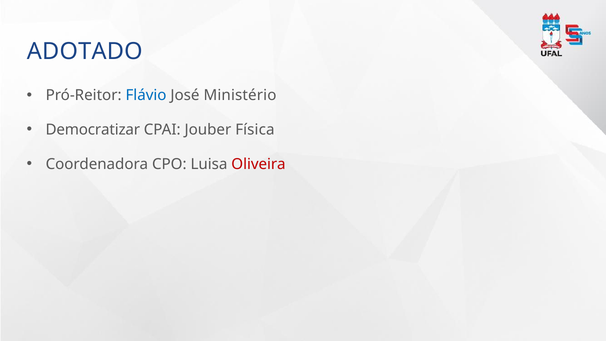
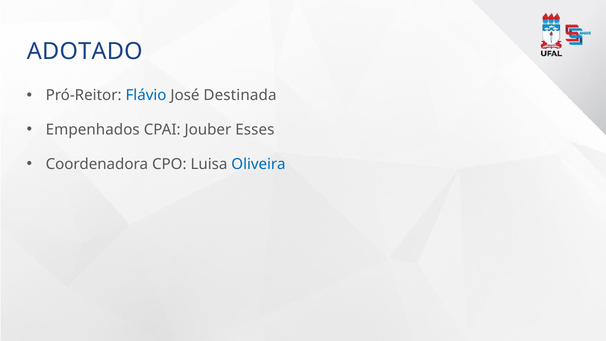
Ministério: Ministério -> Destinada
Democratizar: Democratizar -> Empenhados
Física: Física -> Esses
Oliveira colour: red -> blue
